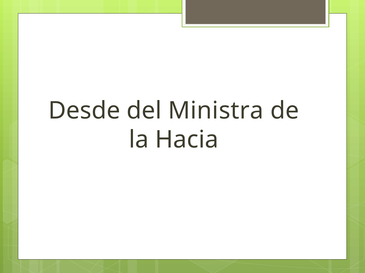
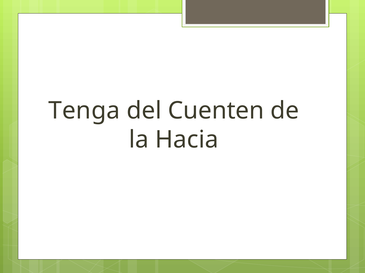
Desde: Desde -> Tenga
Ministra: Ministra -> Cuenten
